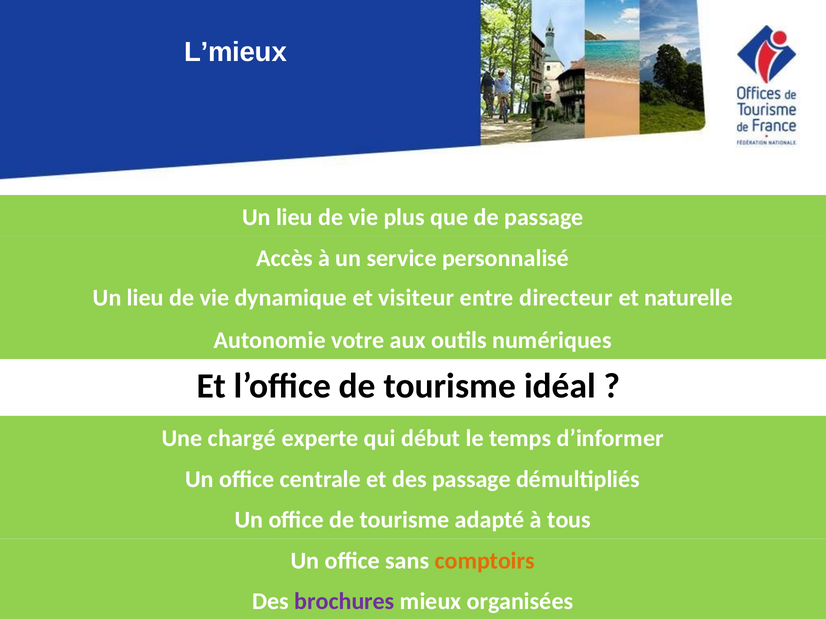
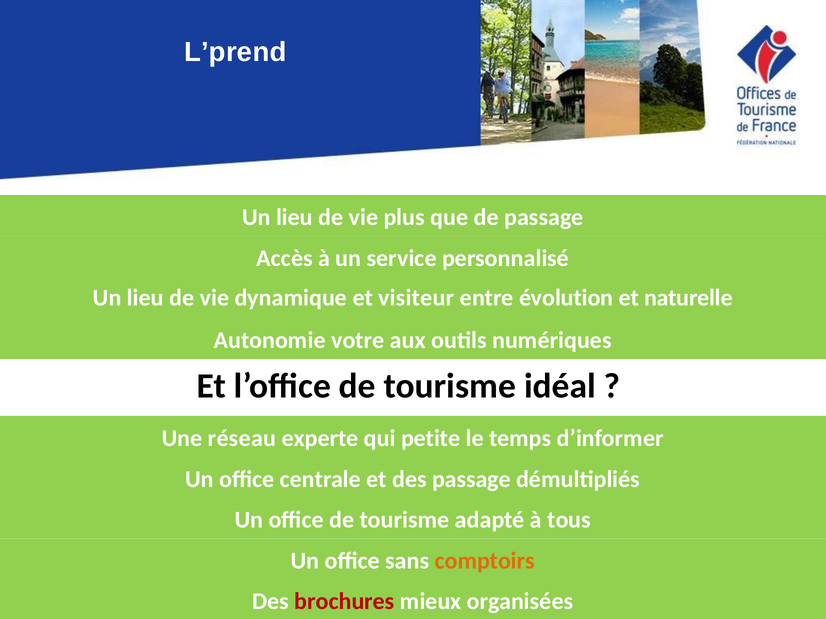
L’mieux: L’mieux -> L’prend
directeur: directeur -> évolution
chargé: chargé -> réseau
début: début -> petite
brochures colour: purple -> red
